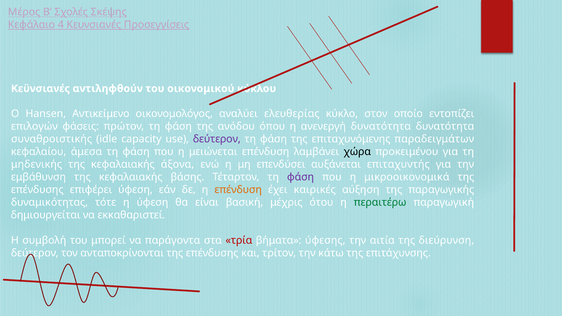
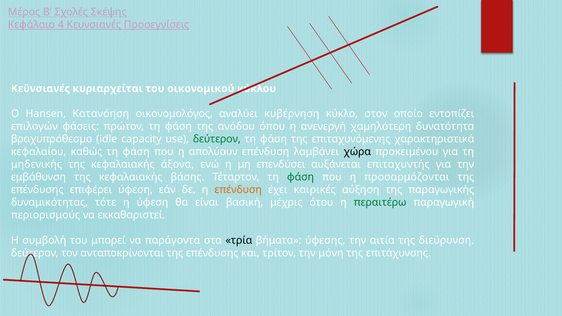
αντιληφθούν: αντιληφθούν -> κυριαρχείται
Αντικείμενο: Αντικείμενο -> Κατανόηση
ελευθερίας: ελευθερίας -> κυβέρνηση
ανενεργή δυνατότητα: δυνατότητα -> χαμηλότερη
συναθροιστικής: συναθροιστικής -> βραχυπρόθεσμο
δεύτερον at (217, 139) colour: purple -> green
παραδειγμάτων: παραδειγμάτων -> χαρακτηριστικά
άμεσα: άμεσα -> καθώς
μειώνεται: μειώνεται -> απολύουν
φάση at (301, 177) colour: purple -> green
μικροοικονομικά: μικροοικονομικά -> προσαρμόζονται
δημιουργείται: δημιουργείται -> περιορισμούς
τρία colour: red -> black
κάτω: κάτω -> μόνη
